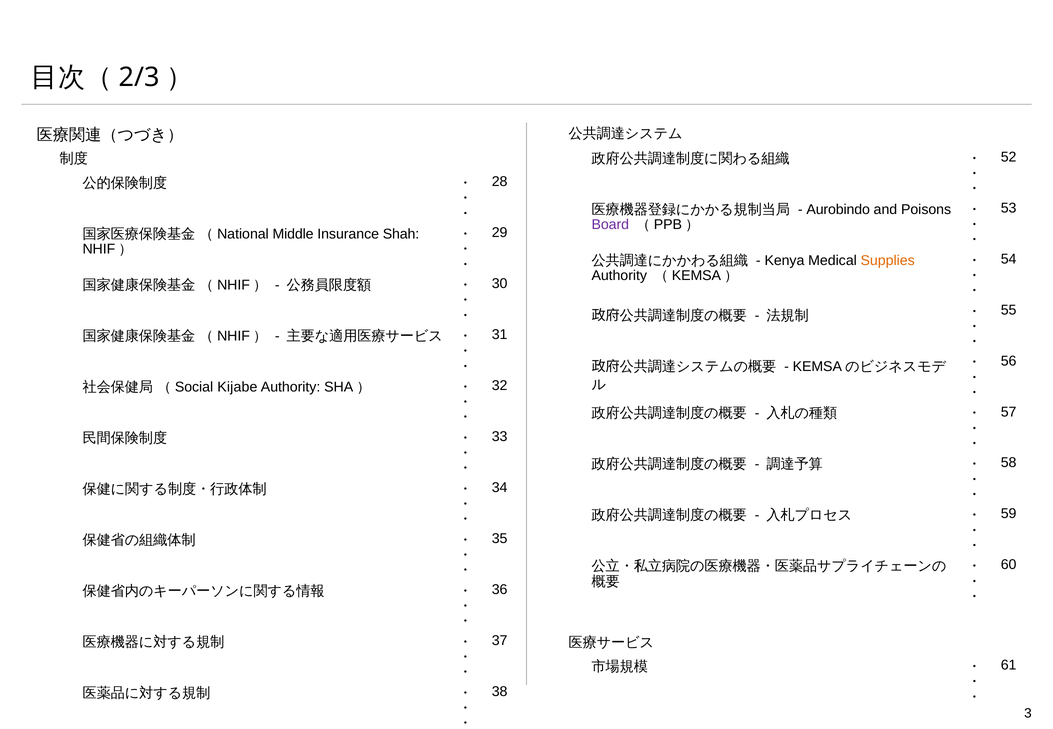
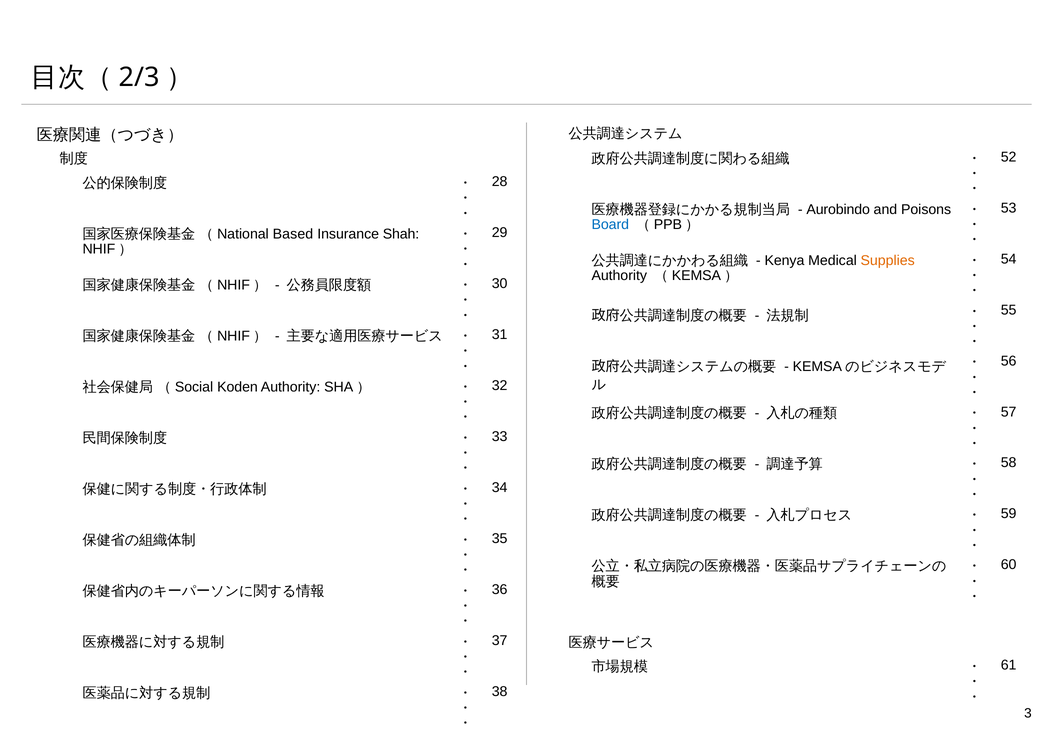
Board colour: purple -> blue
Middle: Middle -> Based
Kijabe: Kijabe -> Koden
